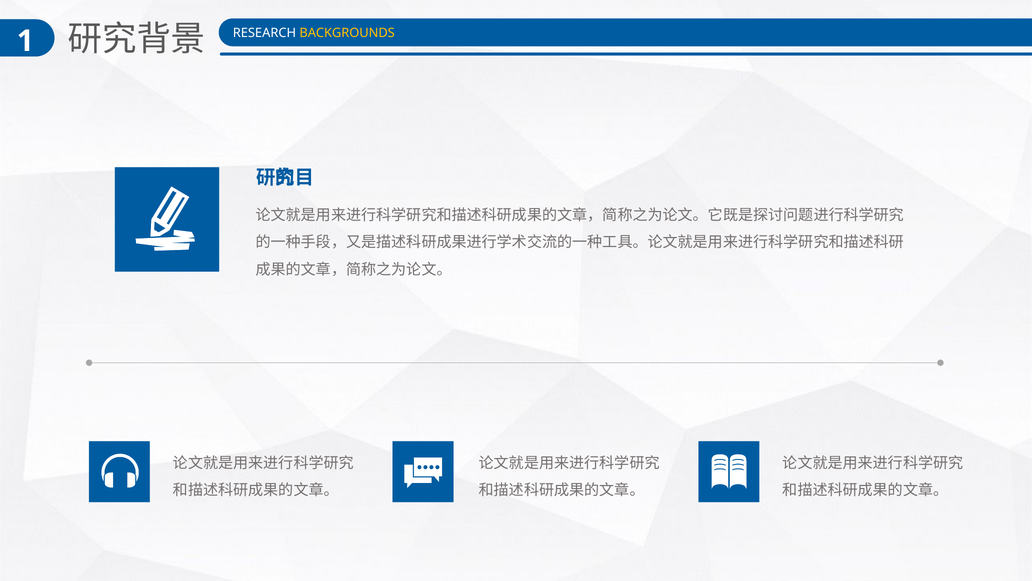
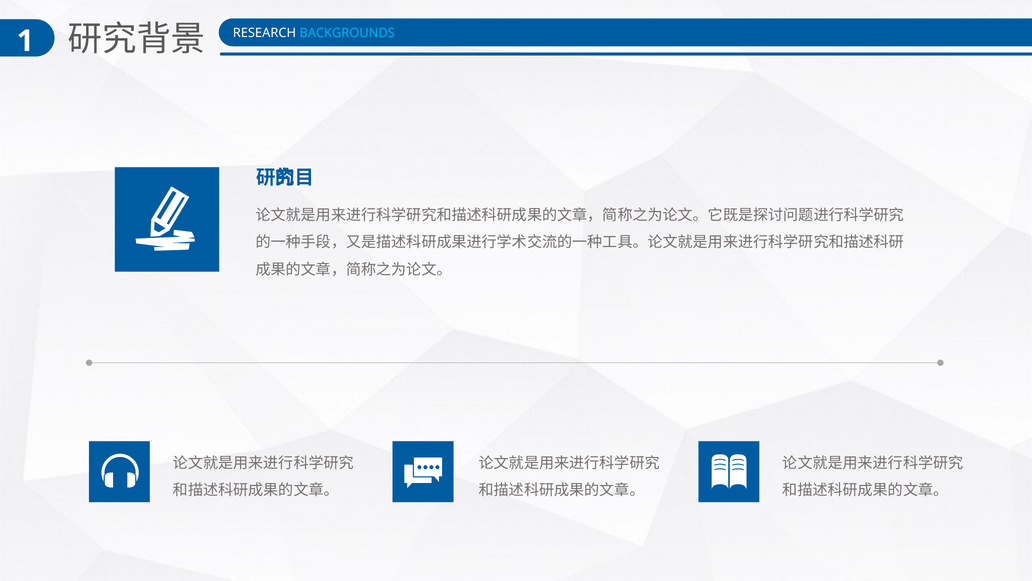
BACKGROUNDS colour: yellow -> light blue
